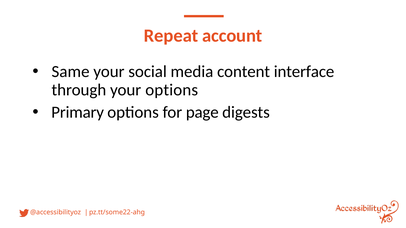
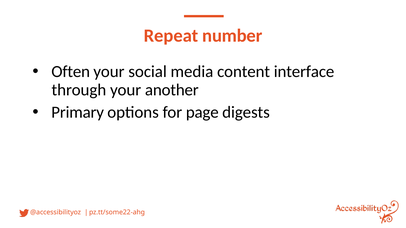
account: account -> number
Same: Same -> Often
your options: options -> another
